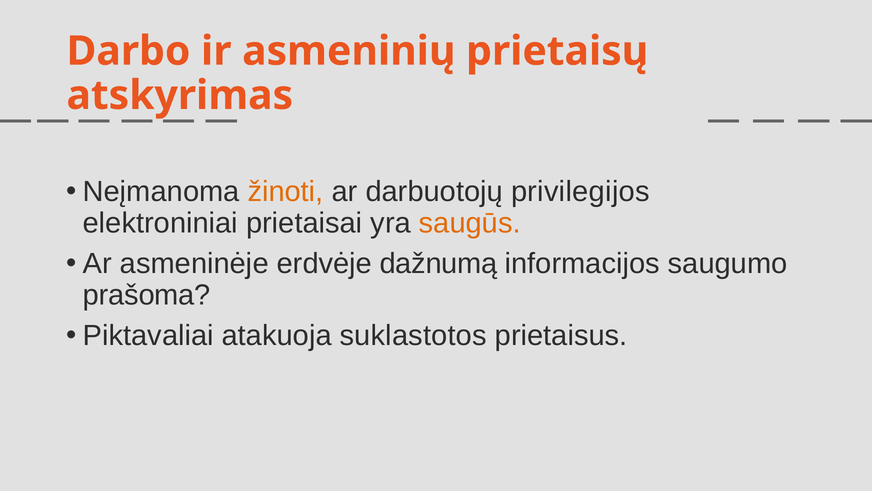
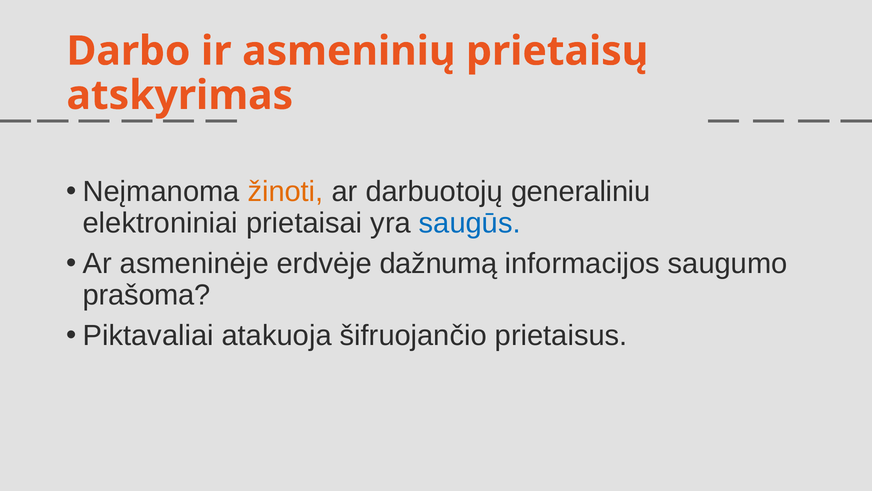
privilegijos: privilegijos -> generaliniu
saugūs colour: orange -> blue
suklastotos: suklastotos -> šifruojančio
